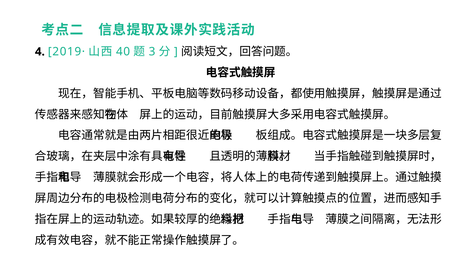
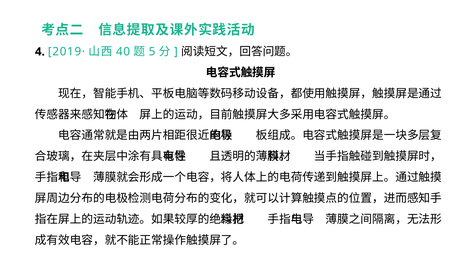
3: 3 -> 5
